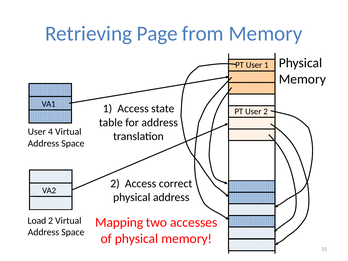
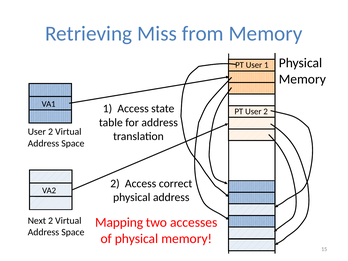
Page: Page -> Miss
4 at (51, 132): 4 -> 2
Load: Load -> Next
